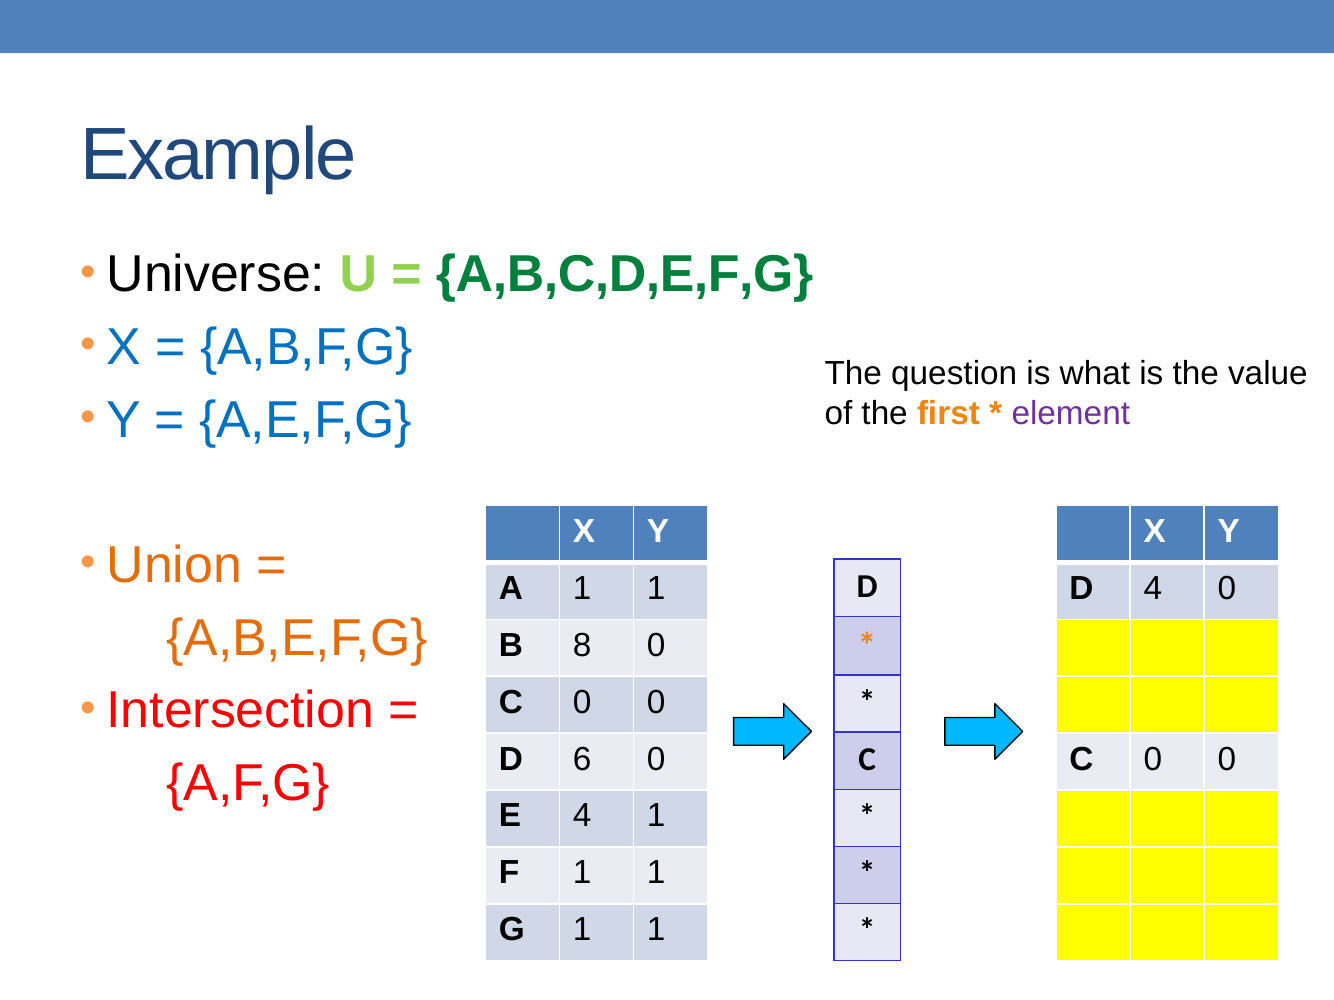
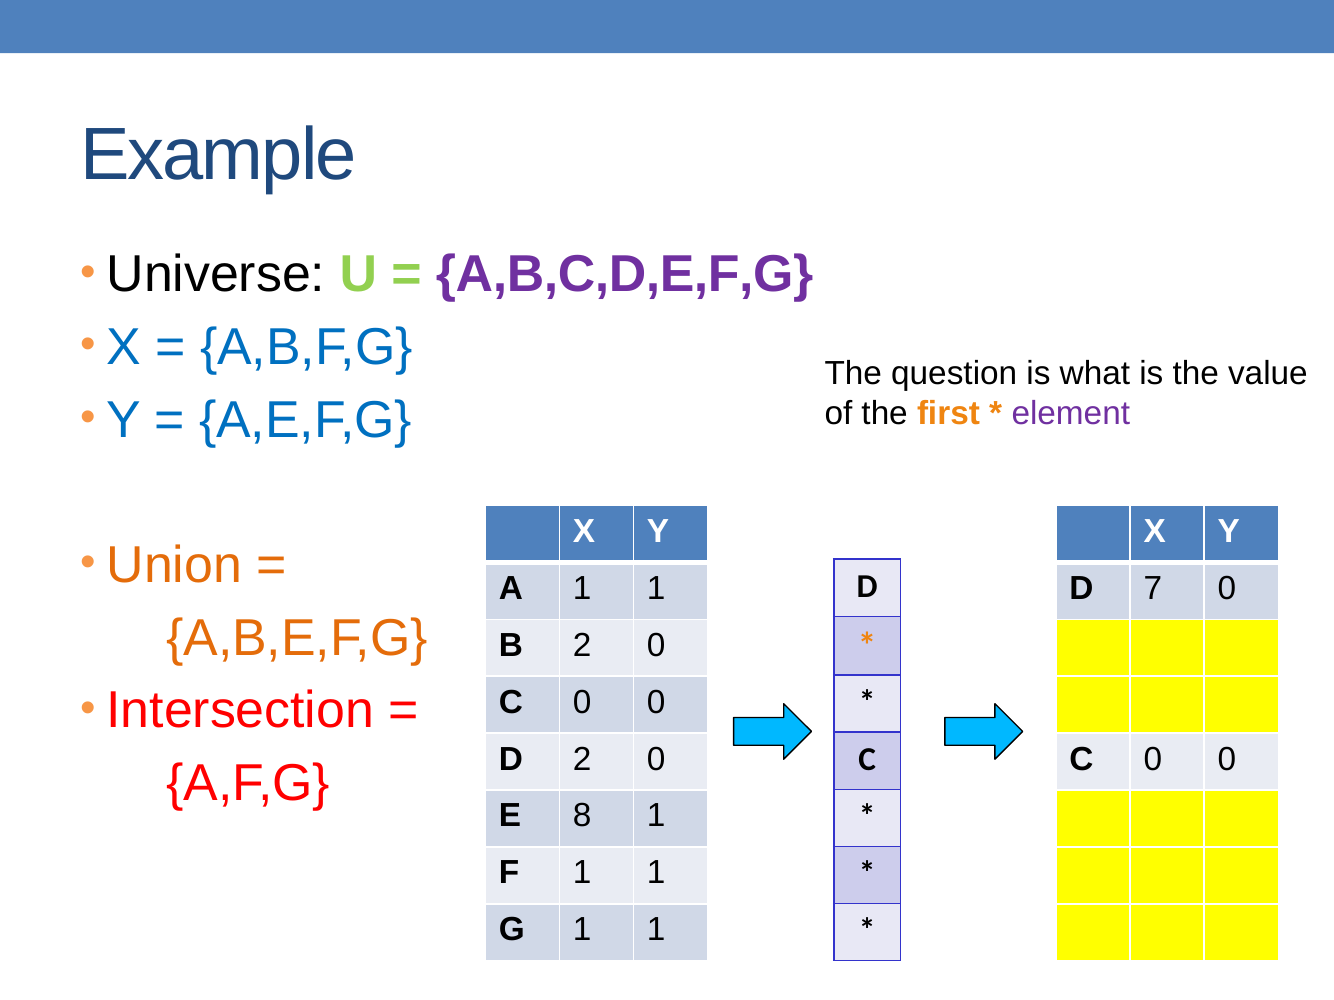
A,B,C,D,E,F,G colour: green -> purple
D 4: 4 -> 7
B 8: 8 -> 2
D 6: 6 -> 2
E 4: 4 -> 8
